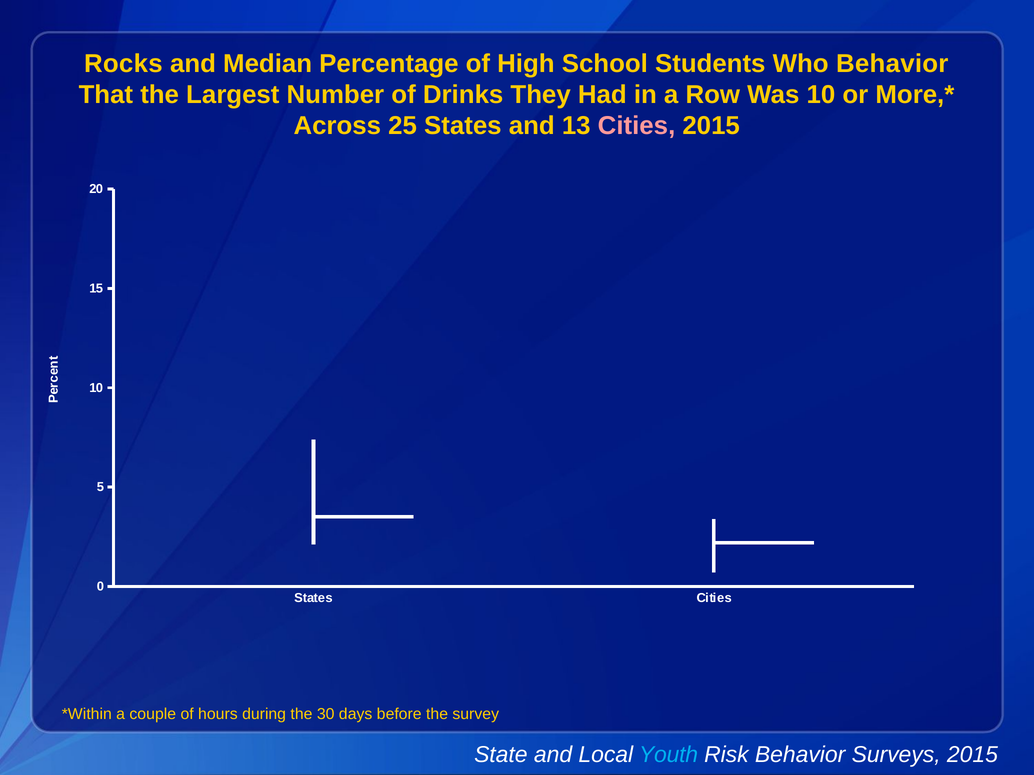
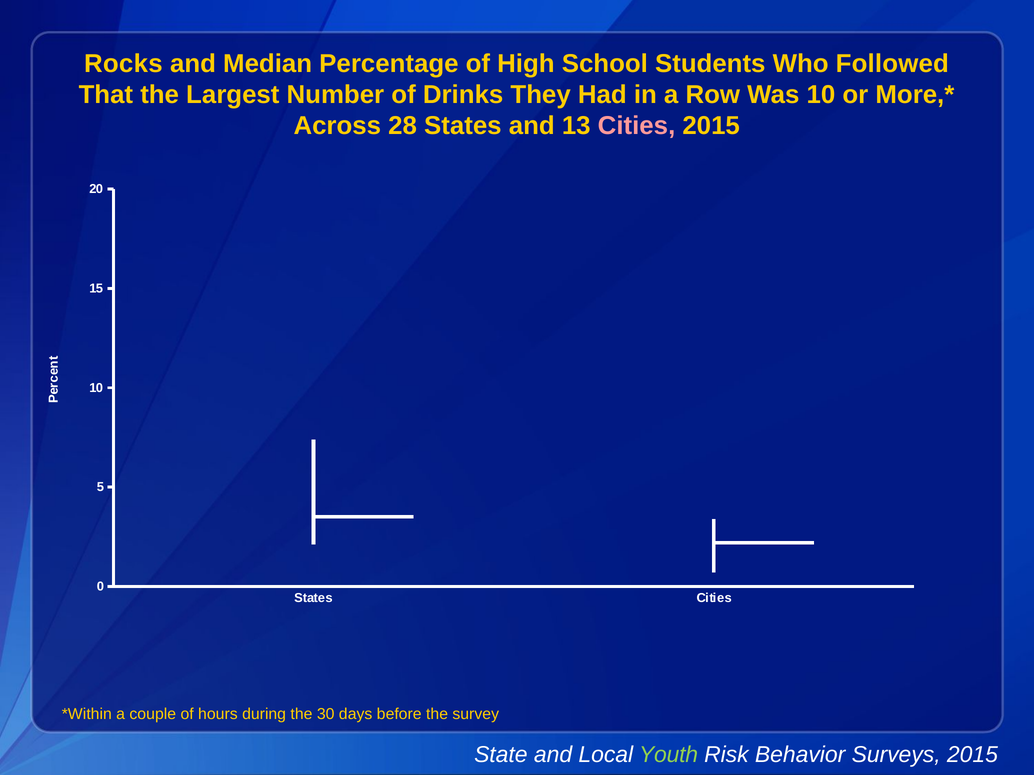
Who Behavior: Behavior -> Followed
25: 25 -> 28
Youth colour: light blue -> light green
